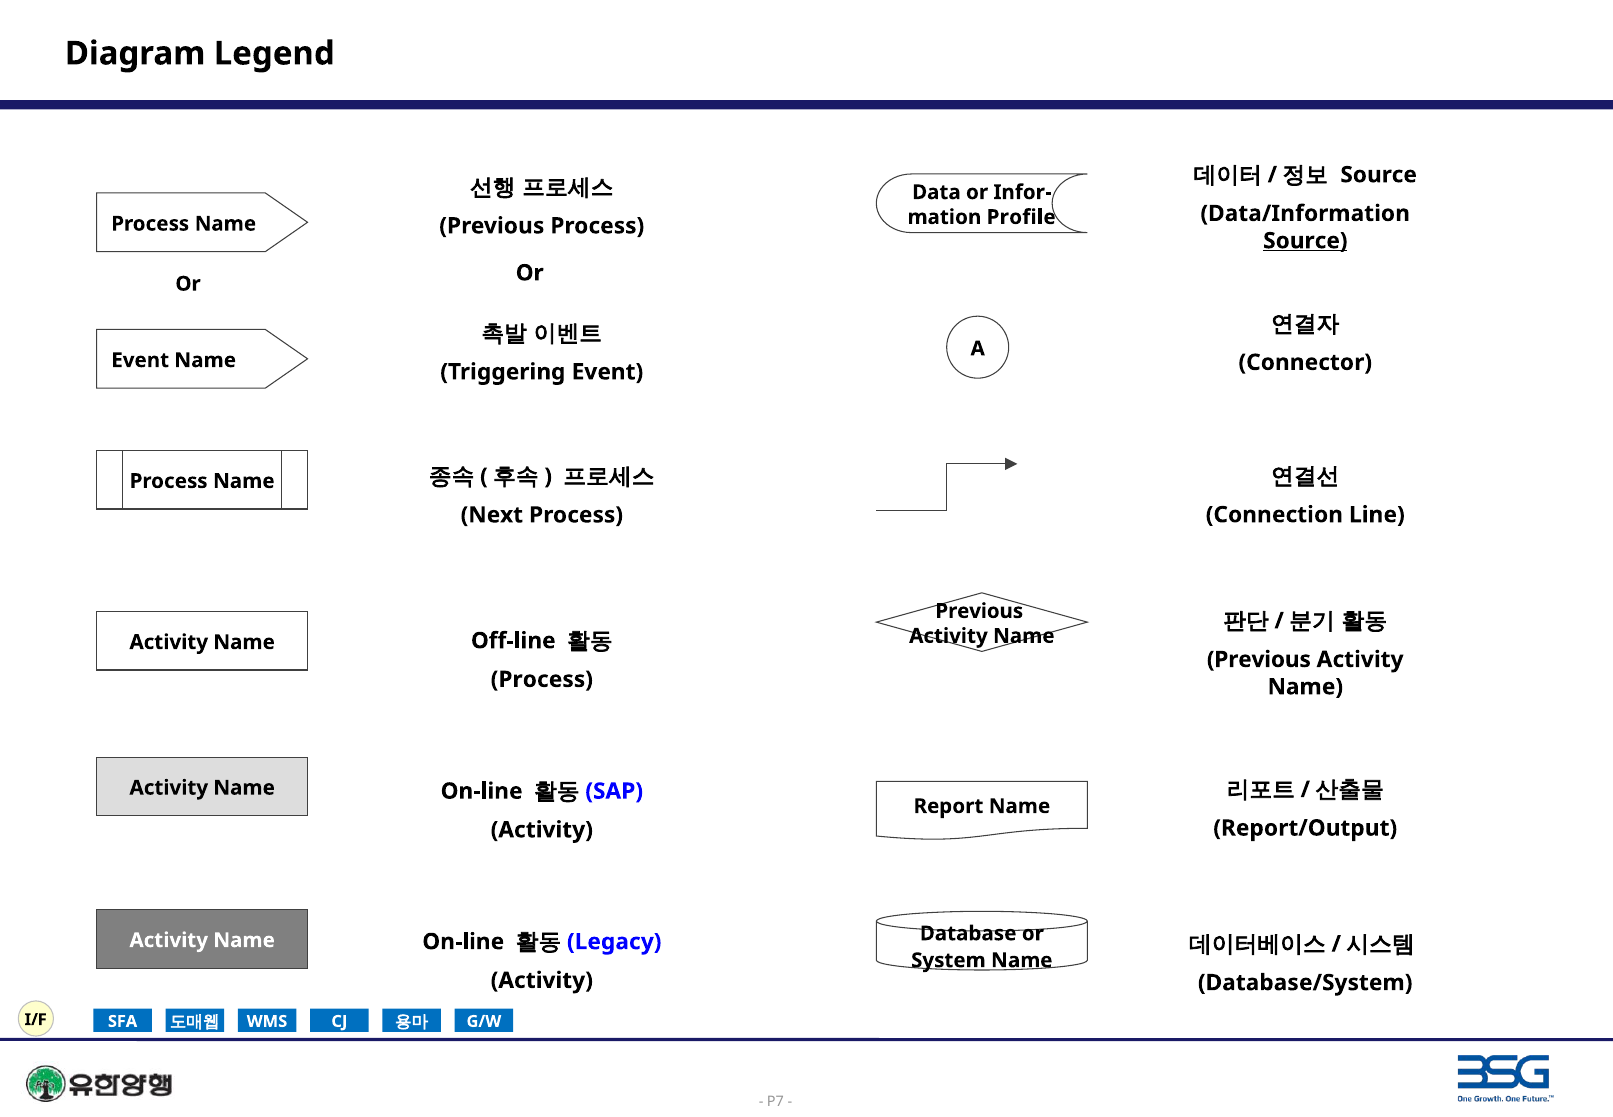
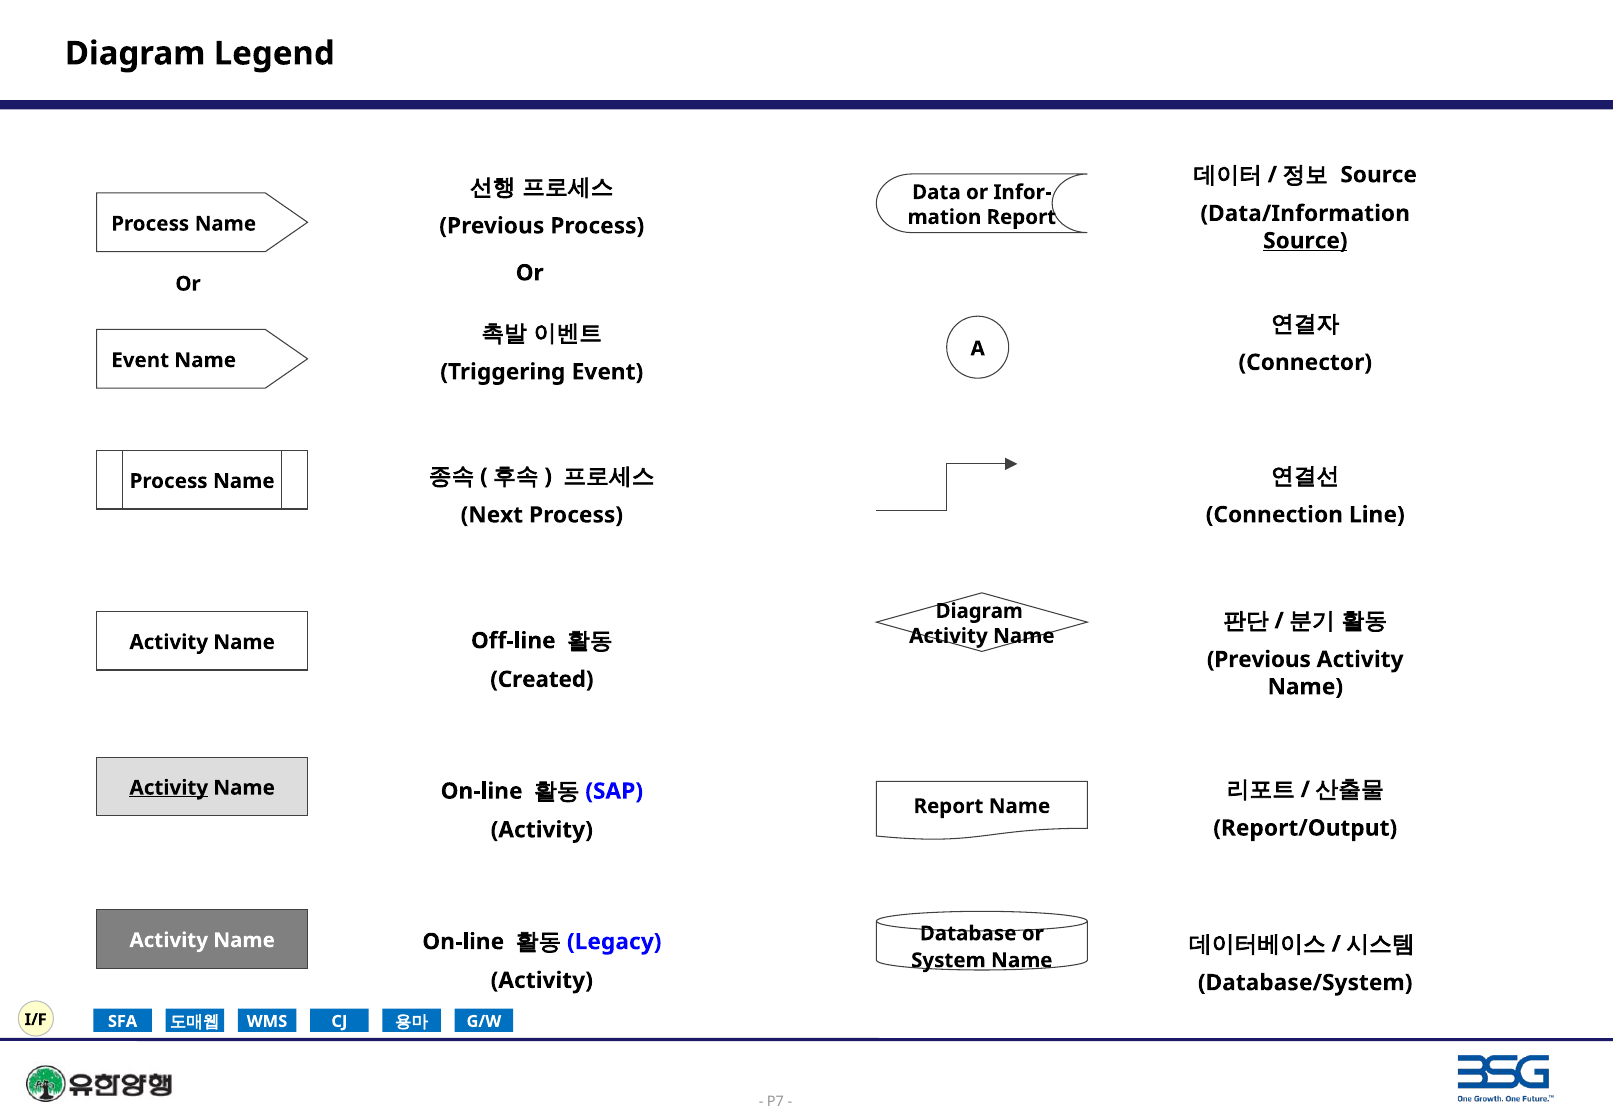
mation Profile: Profile -> Report
Previous at (979, 611): Previous -> Diagram
Process at (542, 679): Process -> Created
Activity at (169, 788) underline: none -> present
